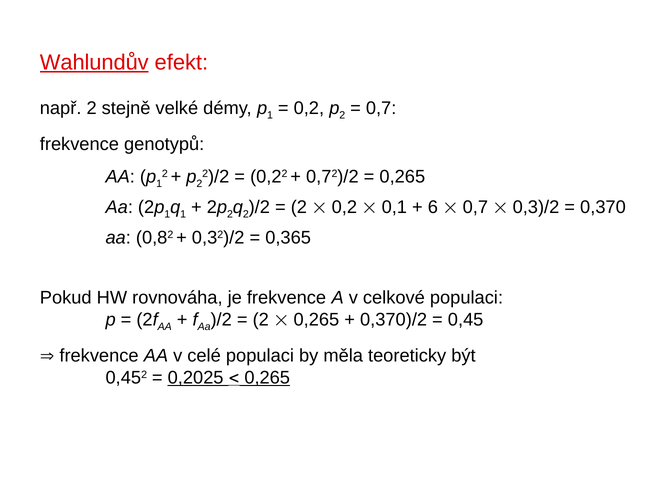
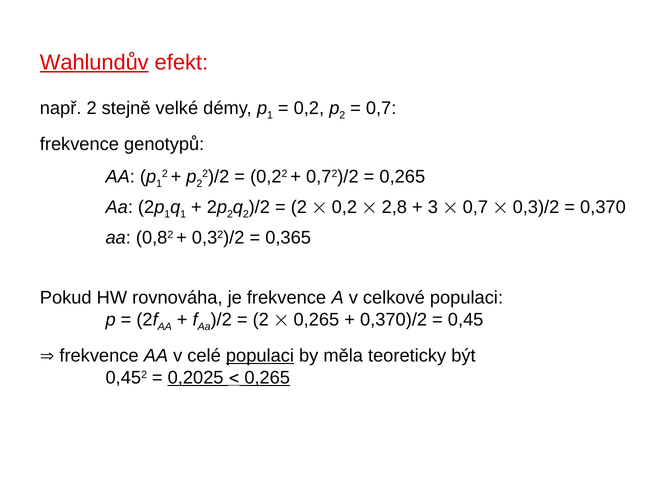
0,1: 0,1 -> 2,8
6: 6 -> 3
populaci at (260, 356) underline: none -> present
